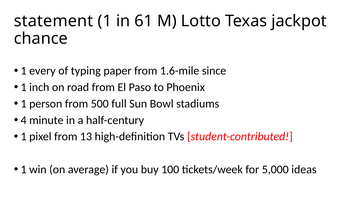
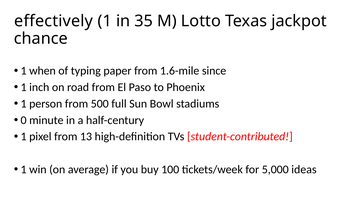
statement: statement -> effectively
61: 61 -> 35
every: every -> when
4: 4 -> 0
